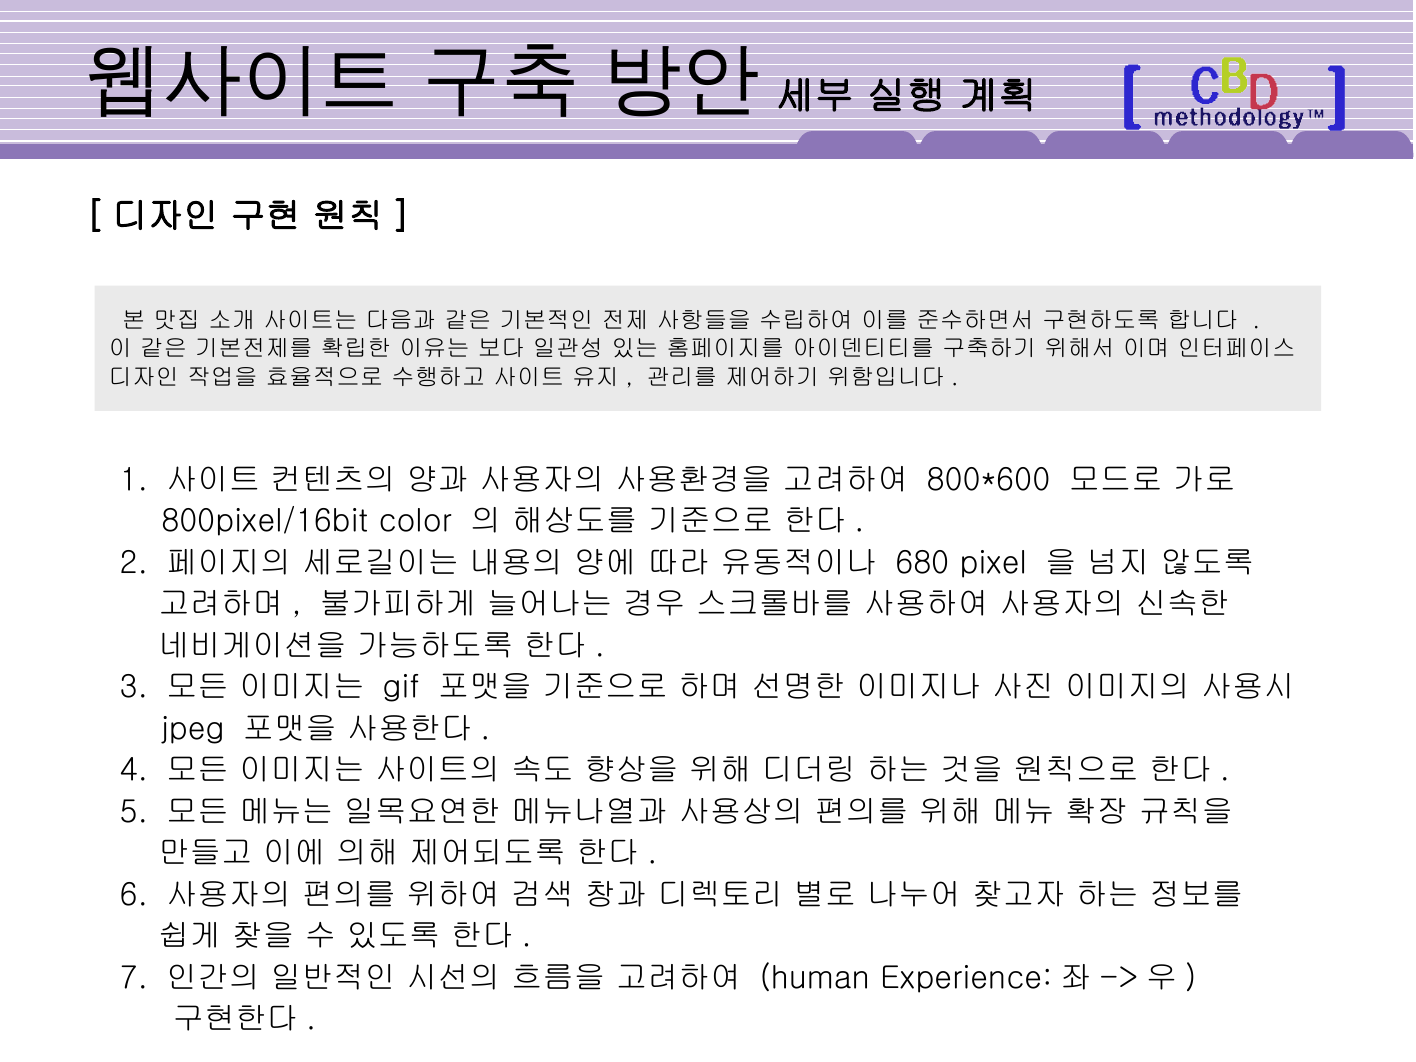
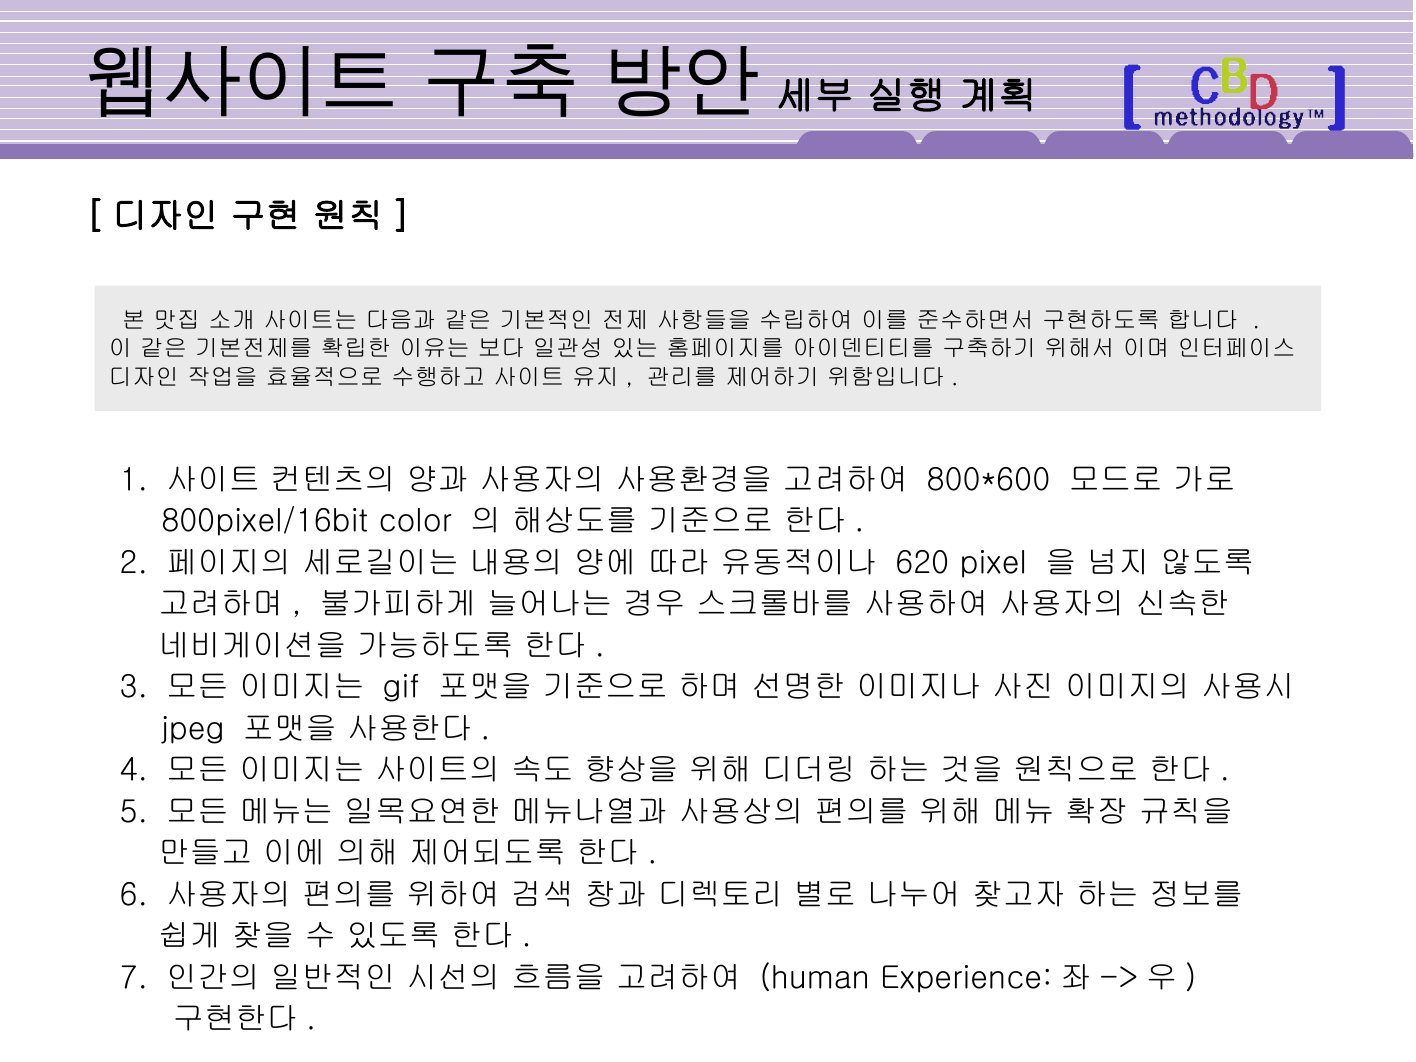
680: 680 -> 620
